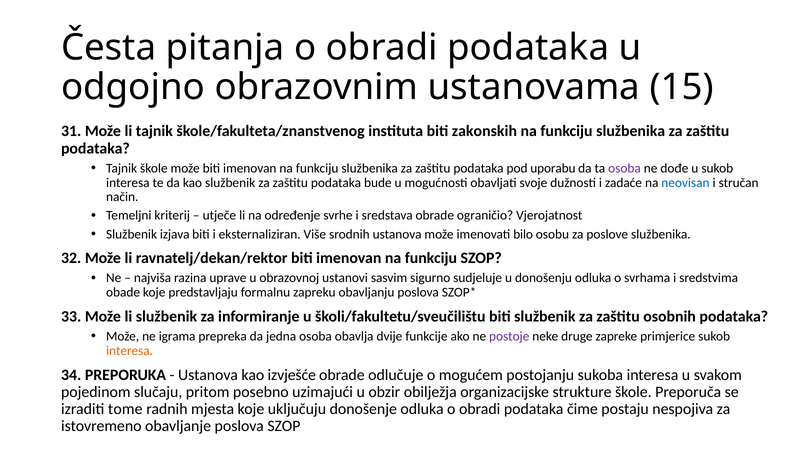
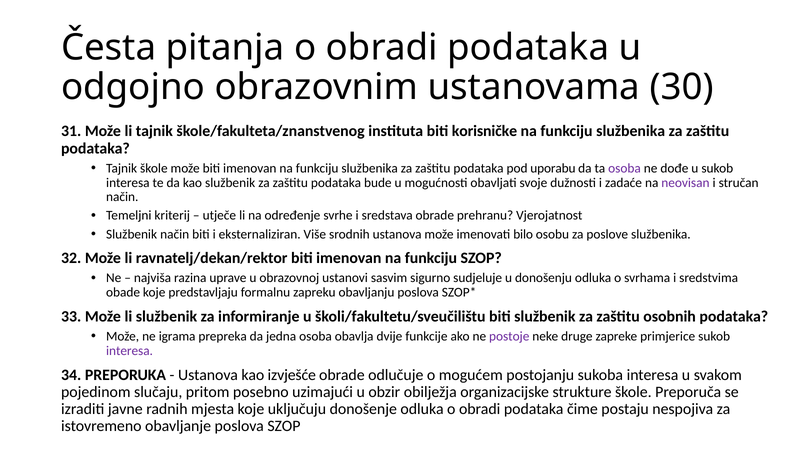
15: 15 -> 30
zakonskih: zakonskih -> korisničke
neovisan colour: blue -> purple
ograničio: ograničio -> prehranu
Službenik izjava: izjava -> način
interesa at (130, 351) colour: orange -> purple
tome: tome -> javne
